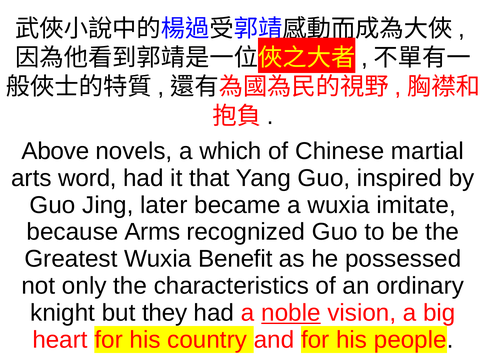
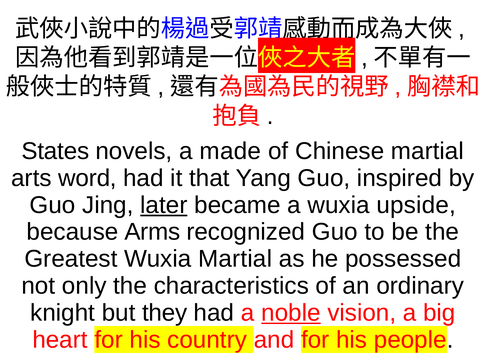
Above: Above -> States
which: which -> made
later underline: none -> present
imitate: imitate -> upside
Wuxia Benefit: Benefit -> Martial
